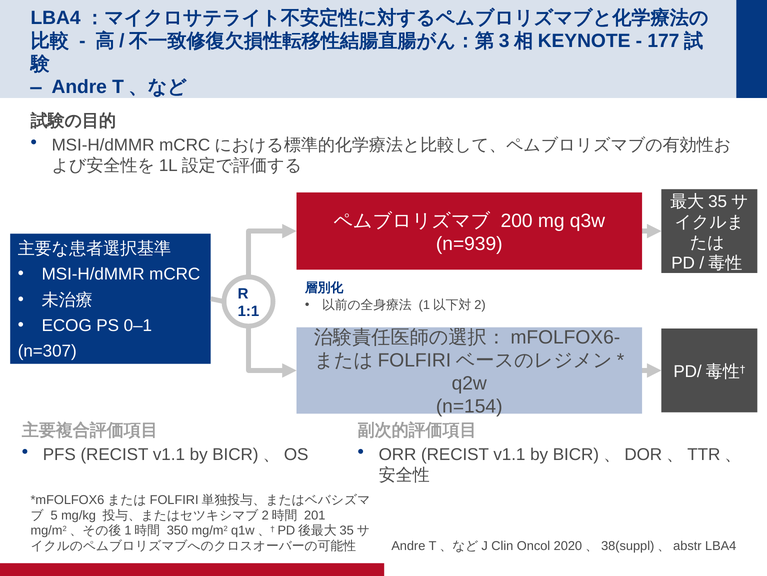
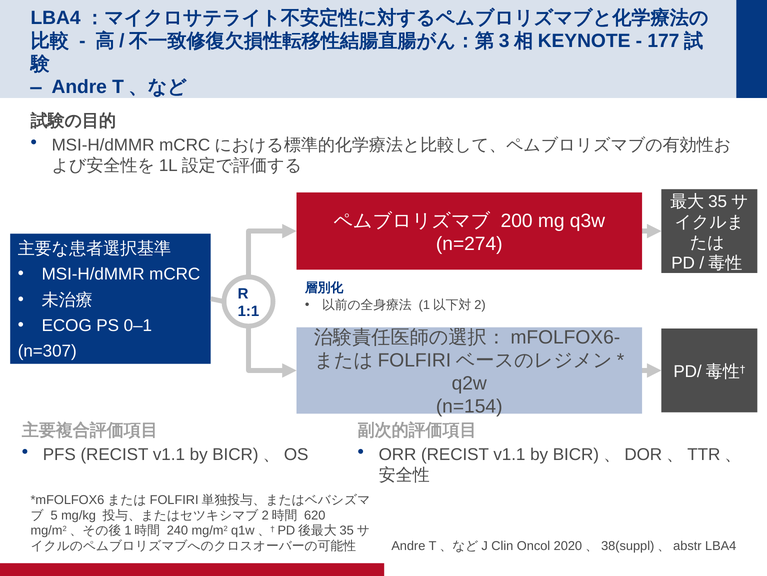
n=939: n=939 -> n=274
201: 201 -> 620
350: 350 -> 240
